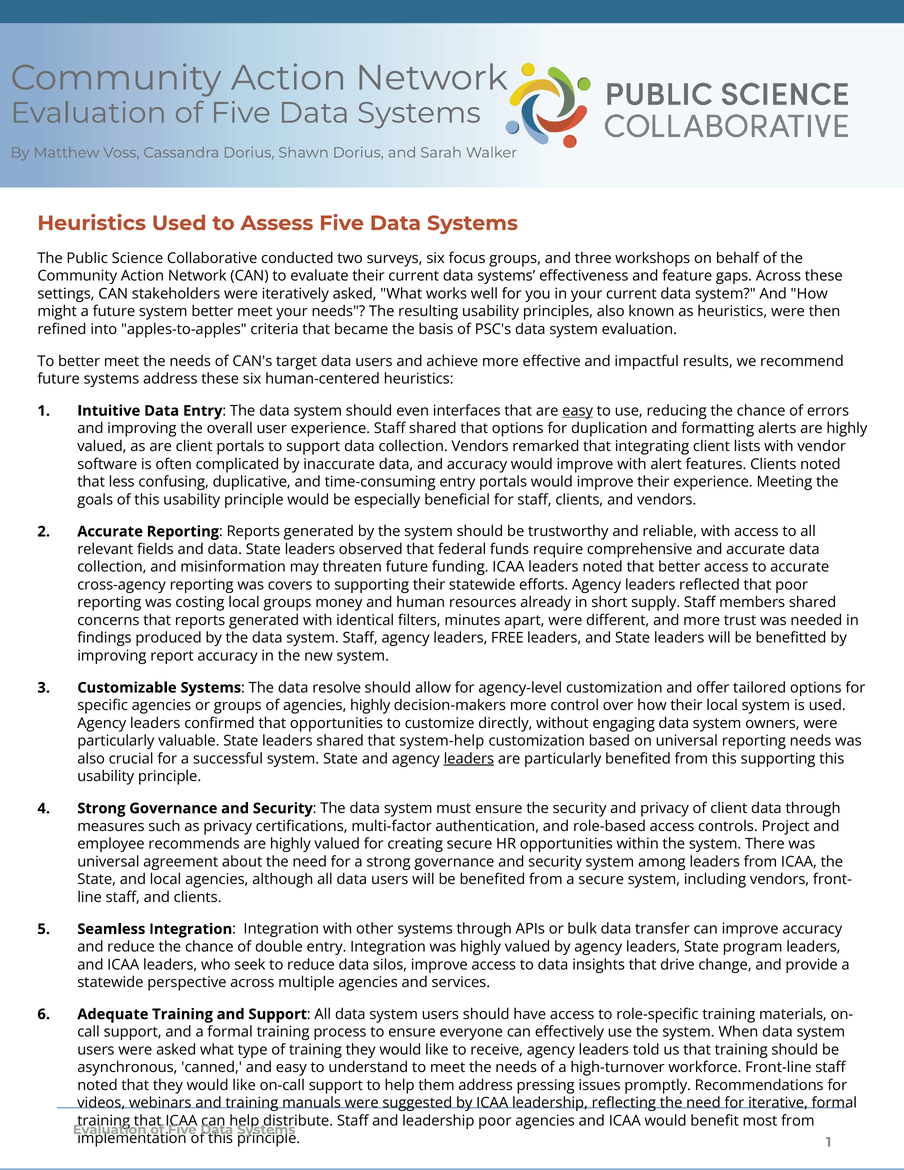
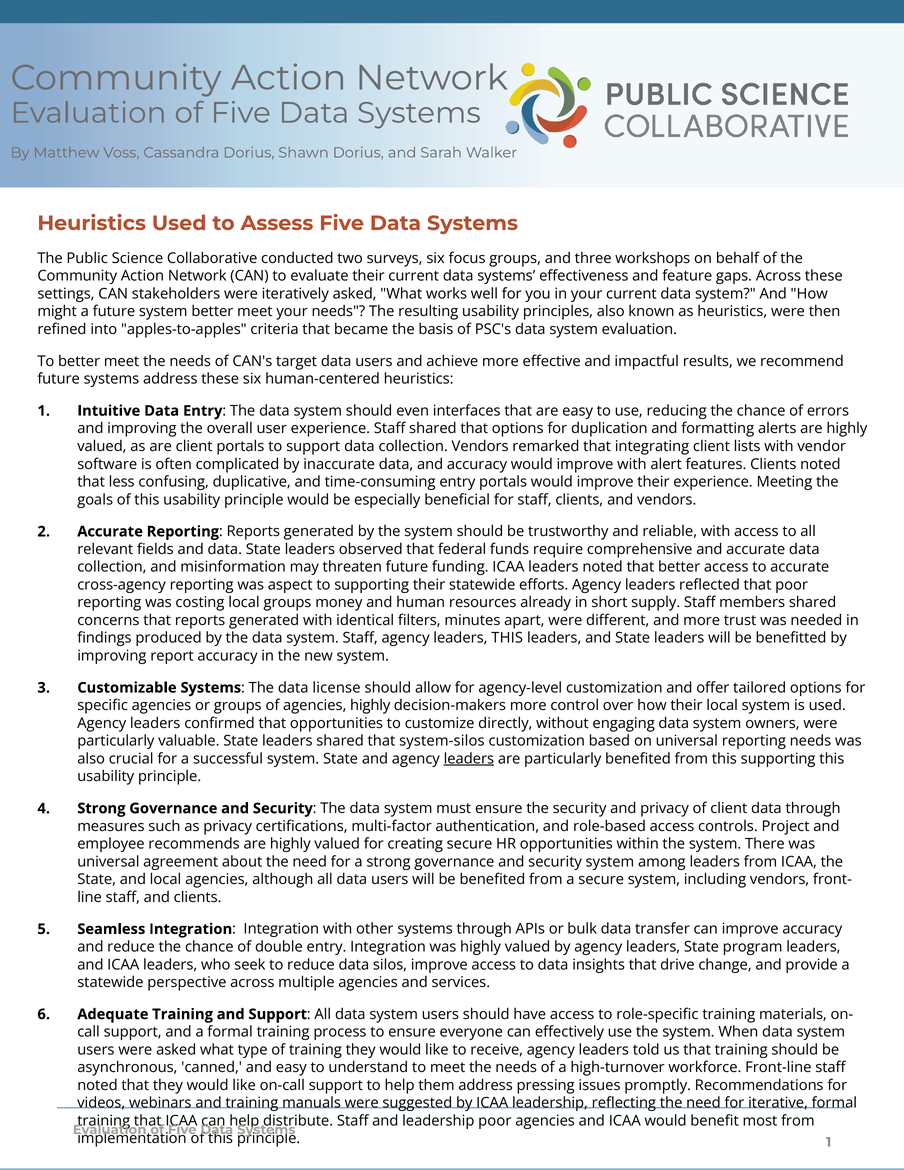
easy at (578, 411) underline: present -> none
covers: covers -> aspect
leaders FREE: FREE -> THIS
resolve: resolve -> license
system-help: system-help -> system-silos
